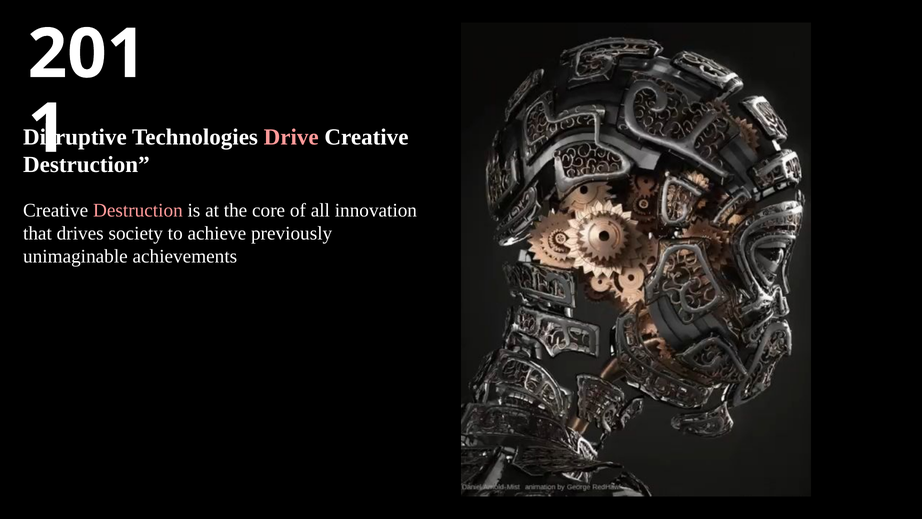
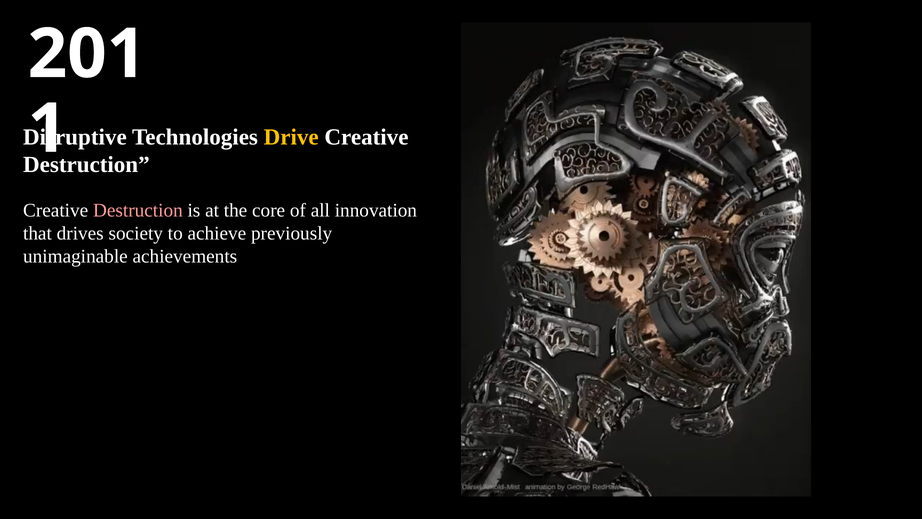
Drive colour: pink -> yellow
